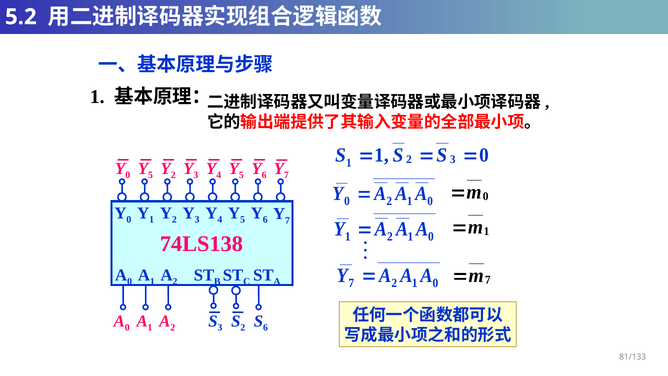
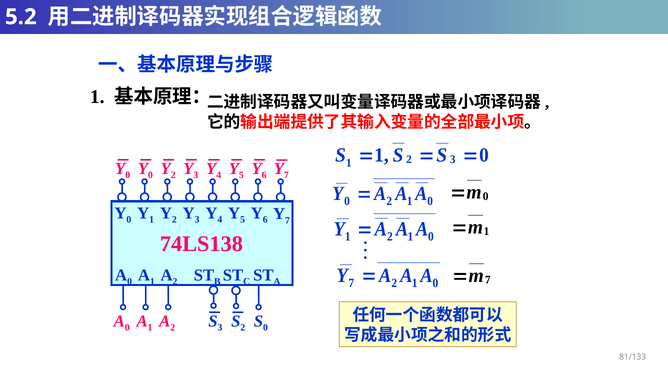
5 at (150, 175): 5 -> 0
6 at (266, 327): 6 -> 0
